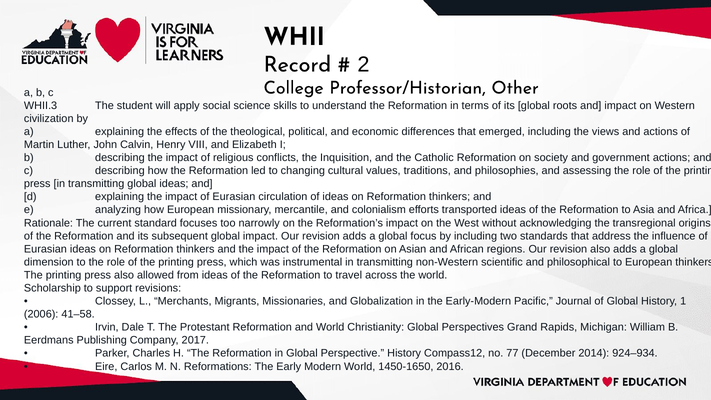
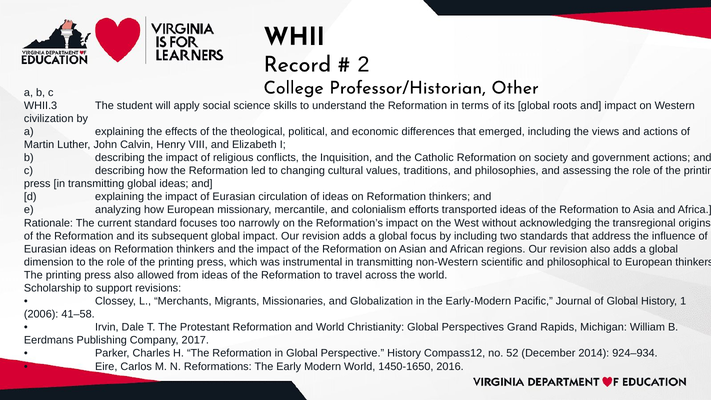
77: 77 -> 52
